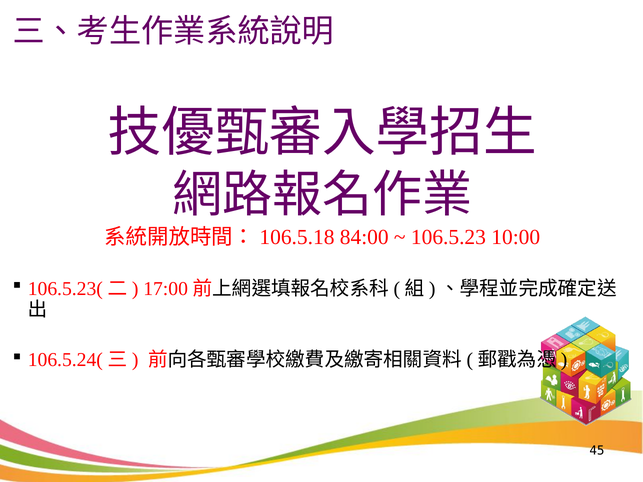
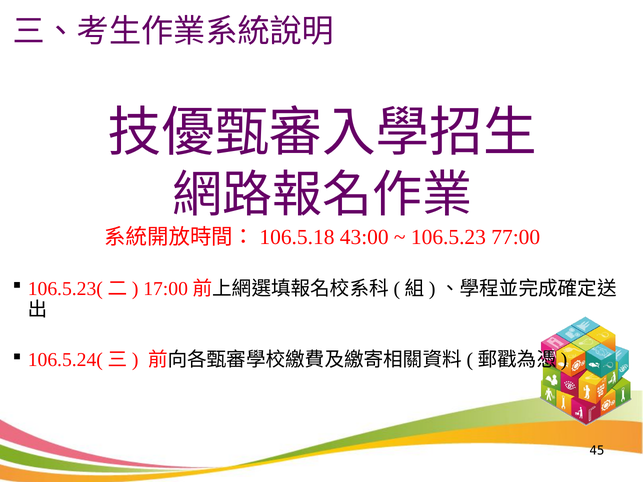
84:00: 84:00 -> 43:00
10:00: 10:00 -> 77:00
